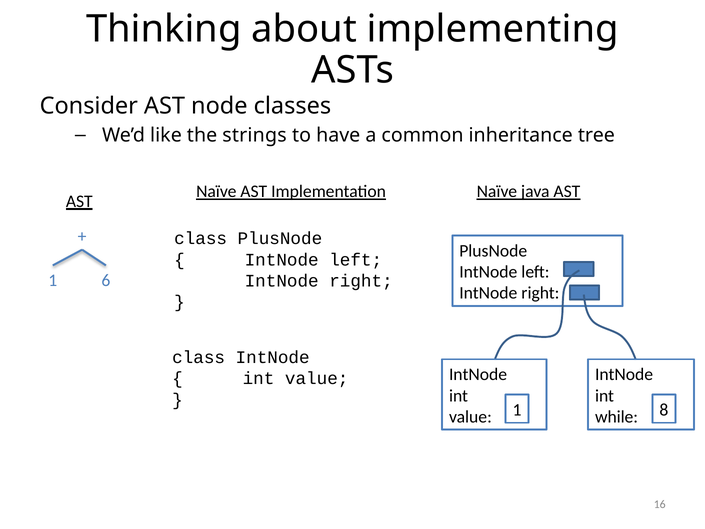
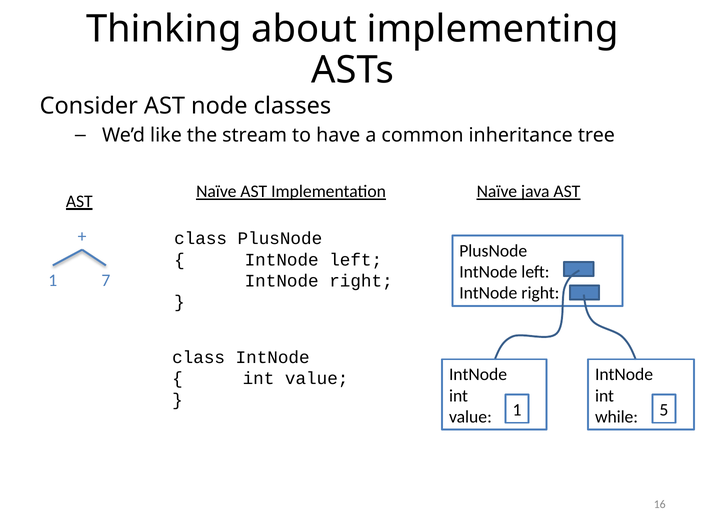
strings: strings -> stream
6: 6 -> 7
8: 8 -> 5
